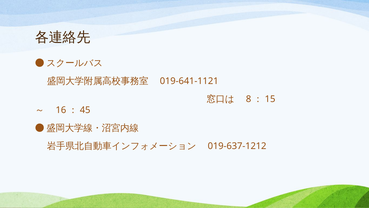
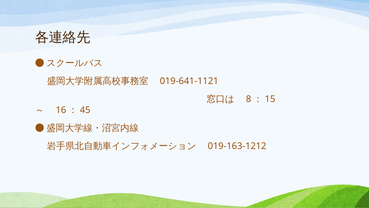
019-637-1212: 019-637-1212 -> 019-163-1212
